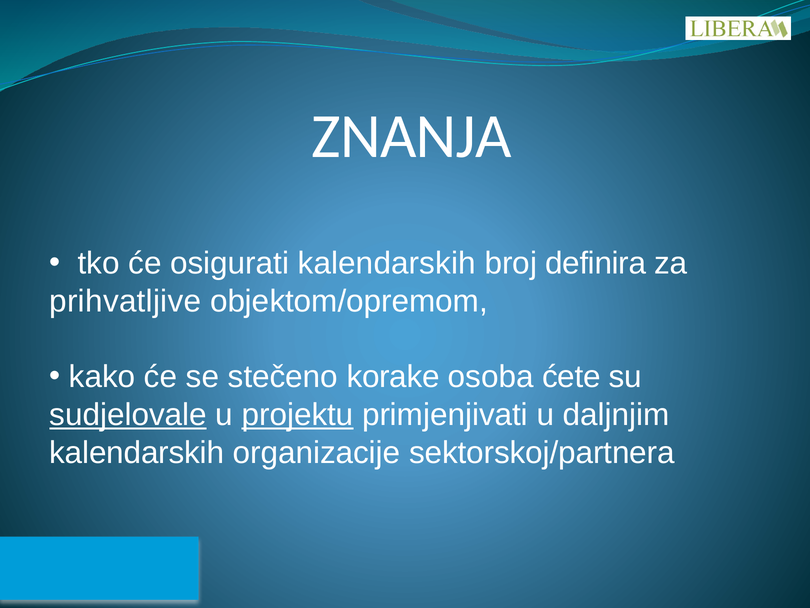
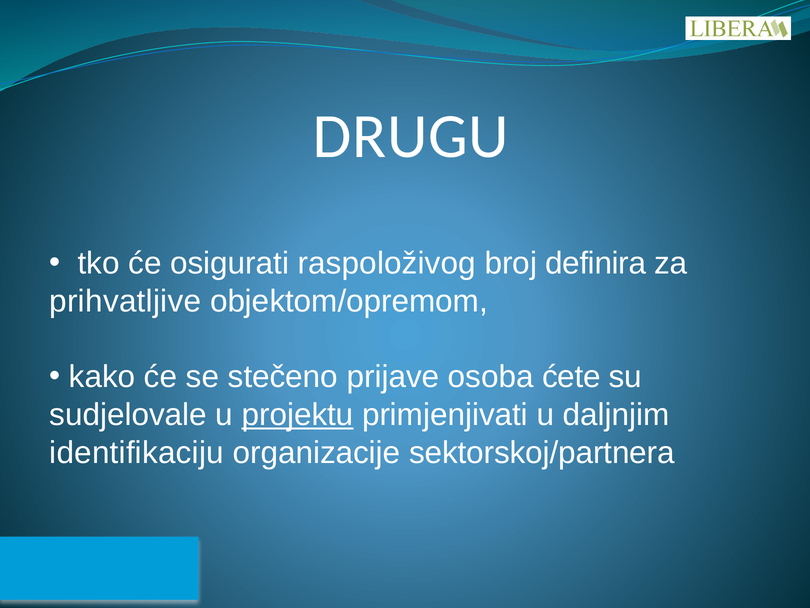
ZNANJA: ZNANJA -> DRUGU
osigurati kalendarskih: kalendarskih -> raspoloživog
korake: korake -> prijave
sudjelovale underline: present -> none
kalendarskih at (137, 452): kalendarskih -> identifikaciju
